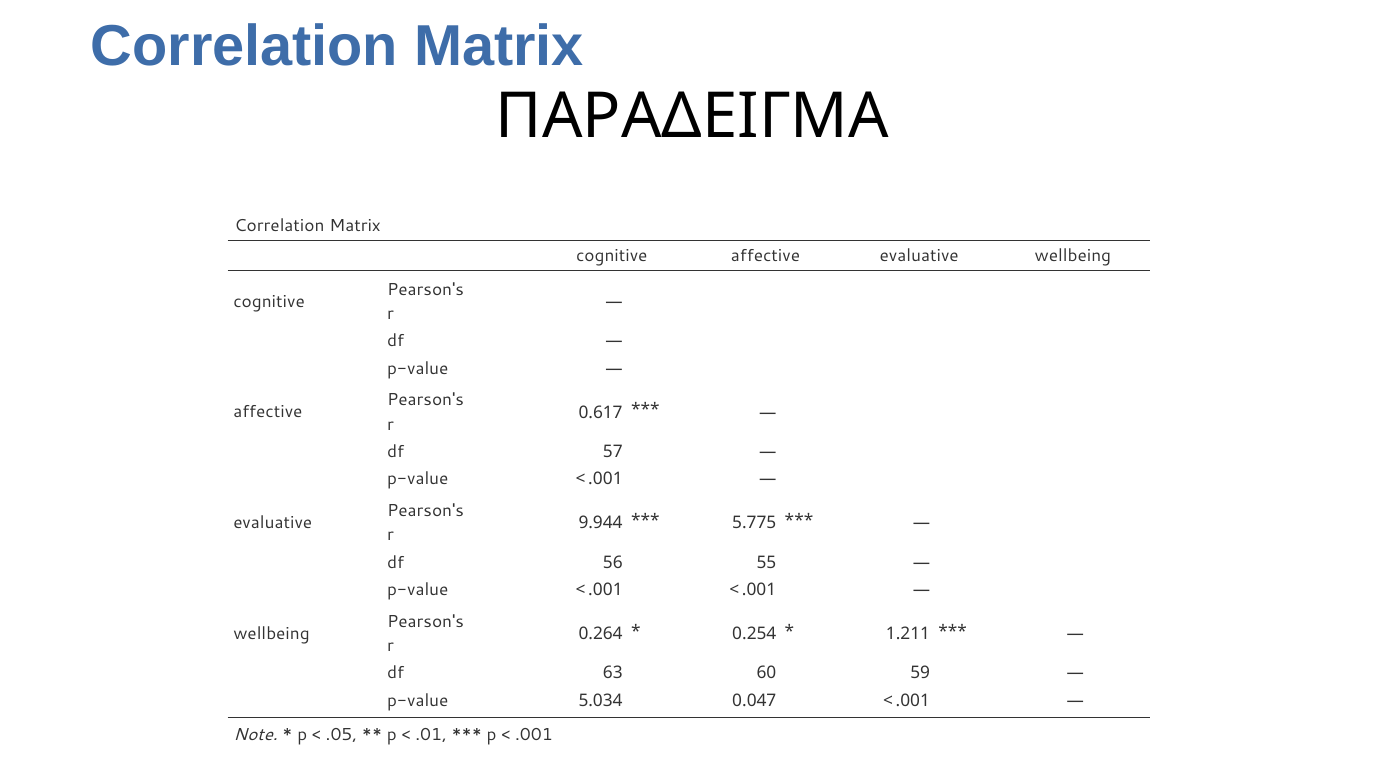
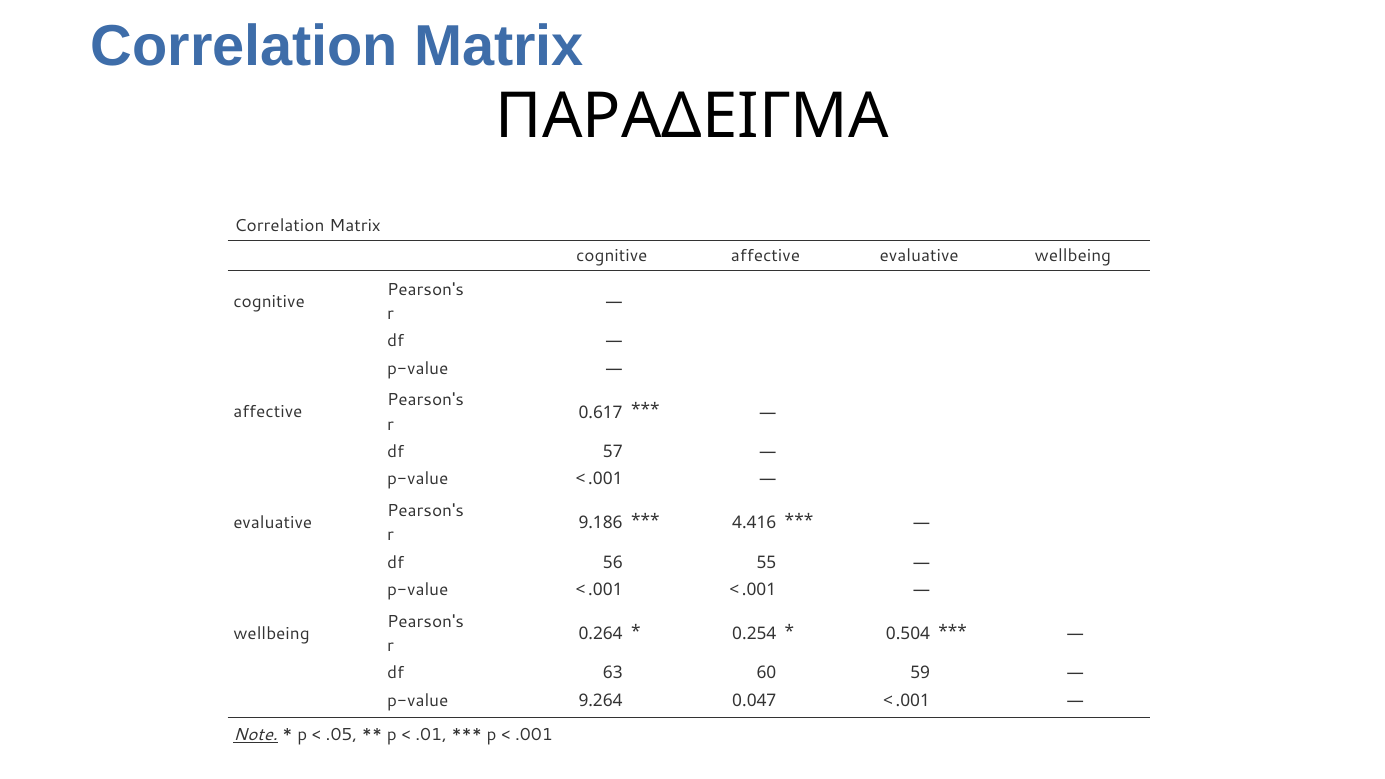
9.944: 9.944 -> 9.186
5.775: 5.775 -> 4.416
1.211: 1.211 -> 0.504
5.034: 5.034 -> 9.264
Note underline: none -> present
